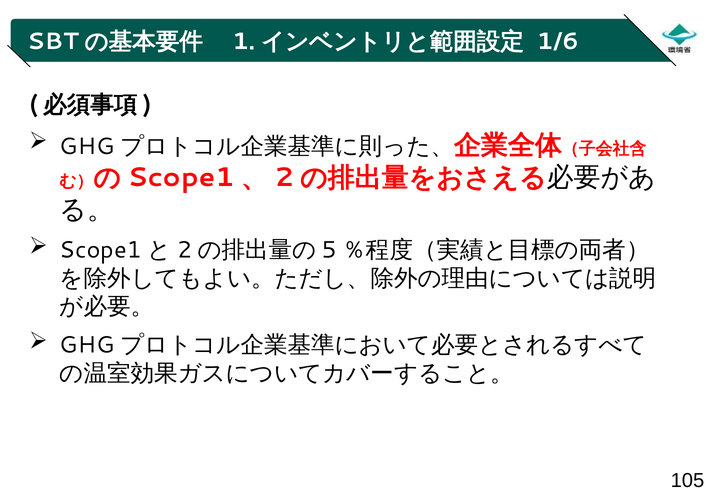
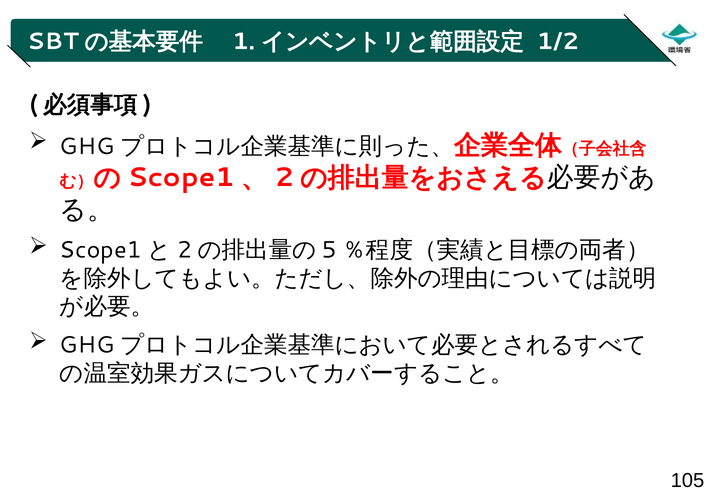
1/6: 1/6 -> 1/2
